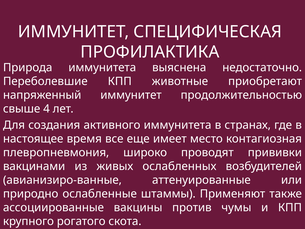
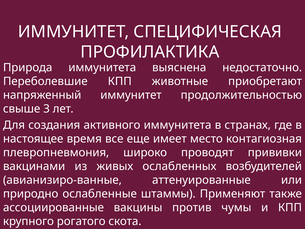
4: 4 -> 3
